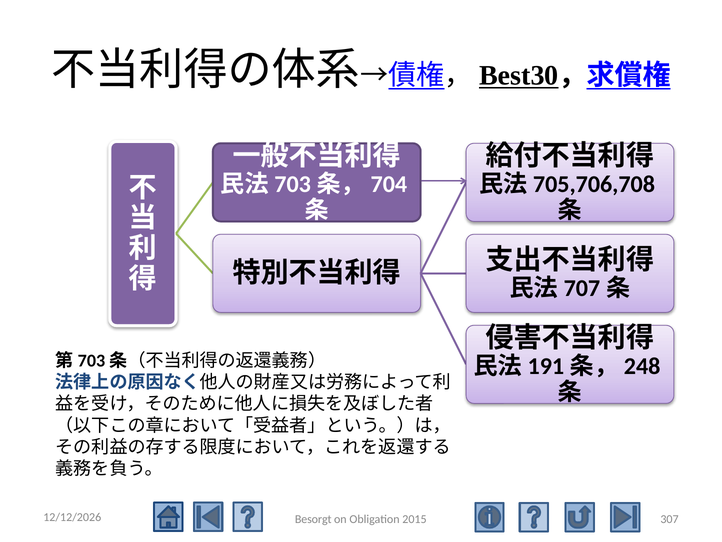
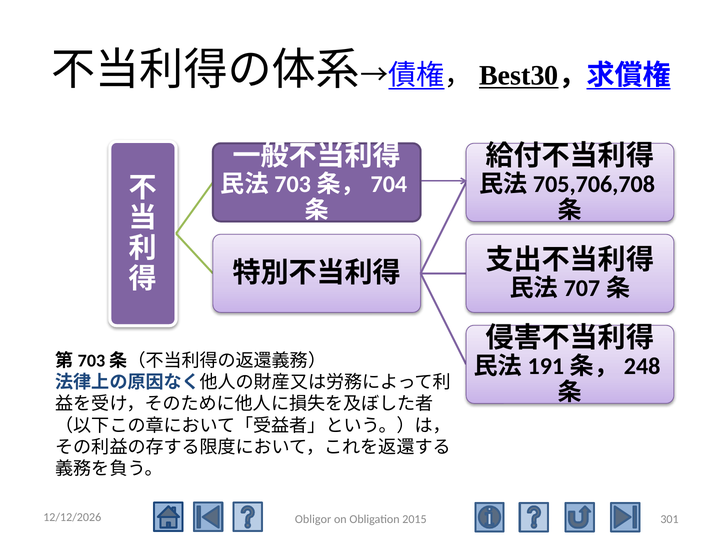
307: 307 -> 301
Besorgt: Besorgt -> Obligor
